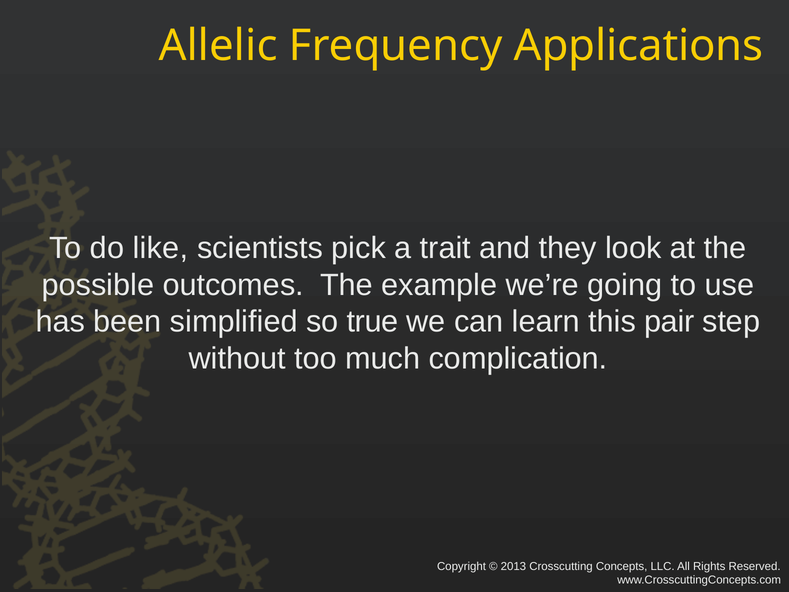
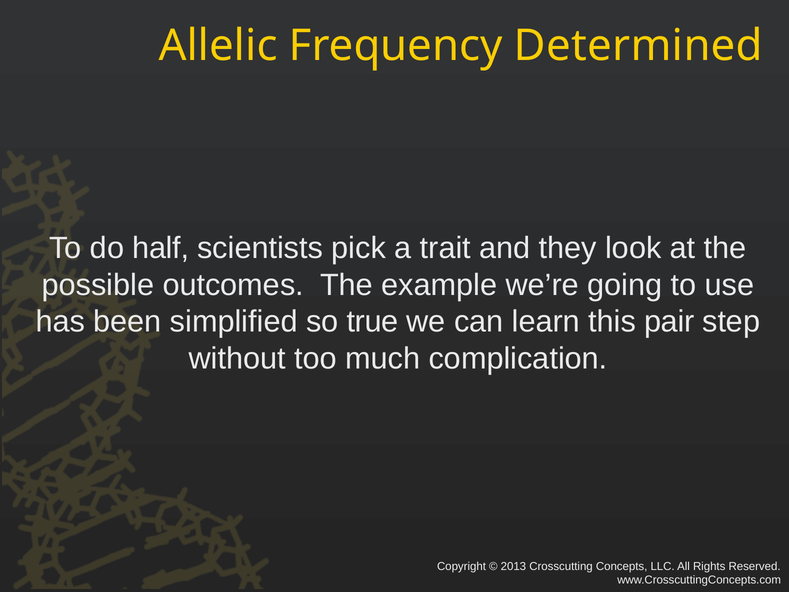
Applications: Applications -> Determined
like: like -> half
